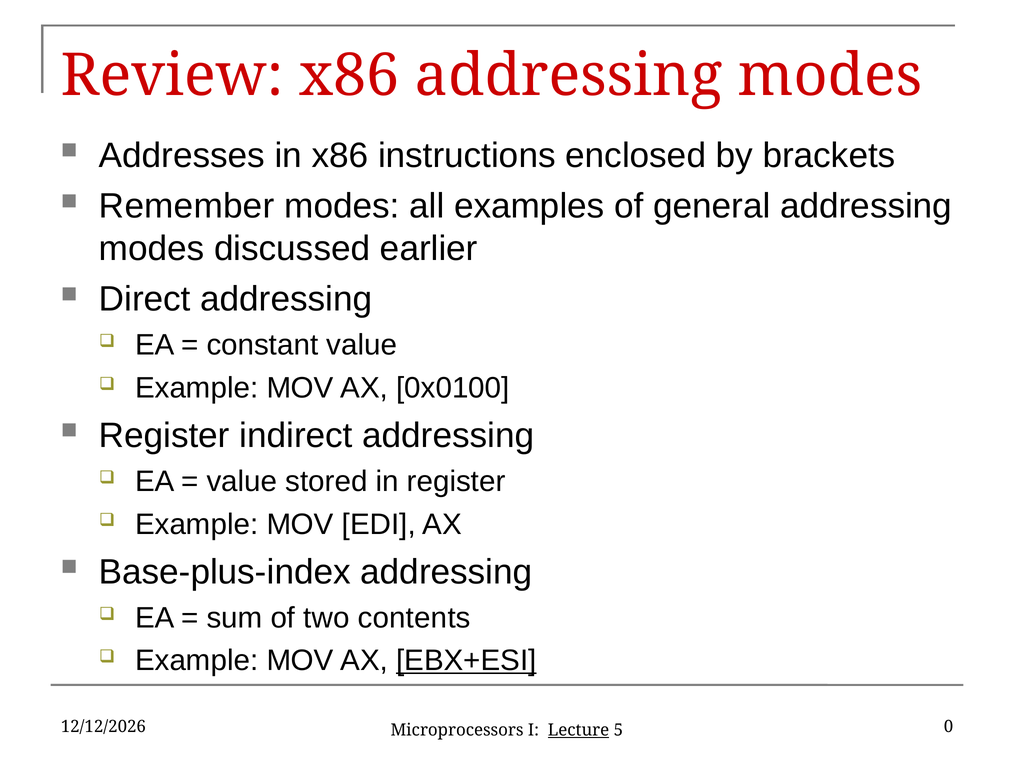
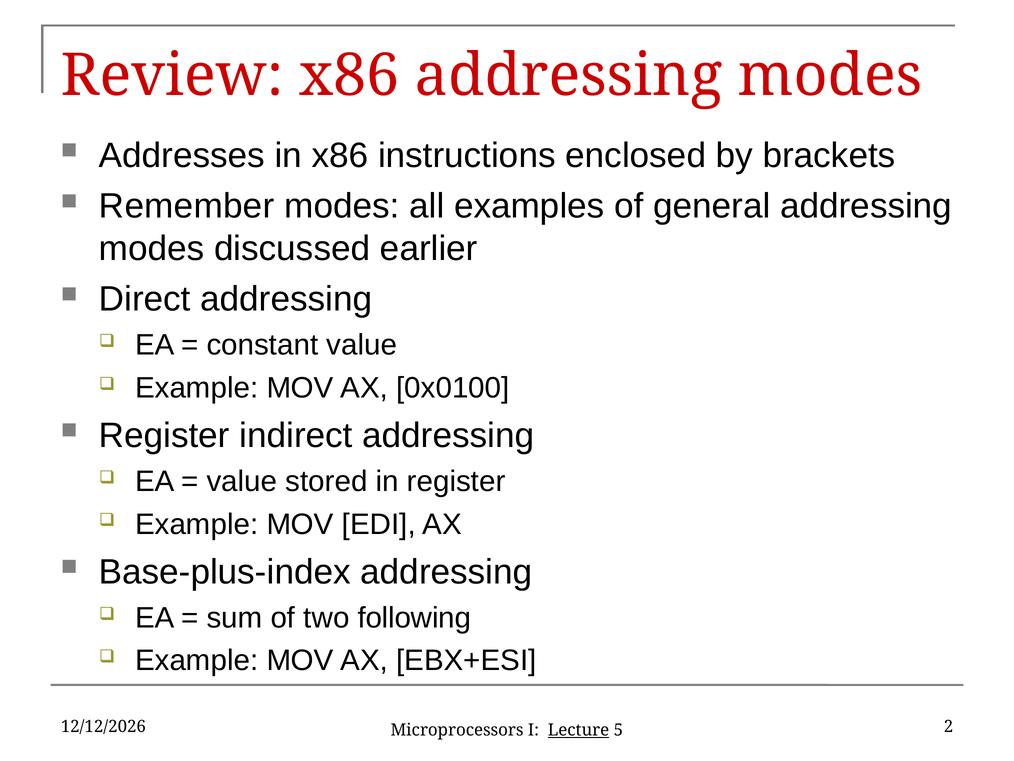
contents: contents -> following
EBX+ESI underline: present -> none
0: 0 -> 2
